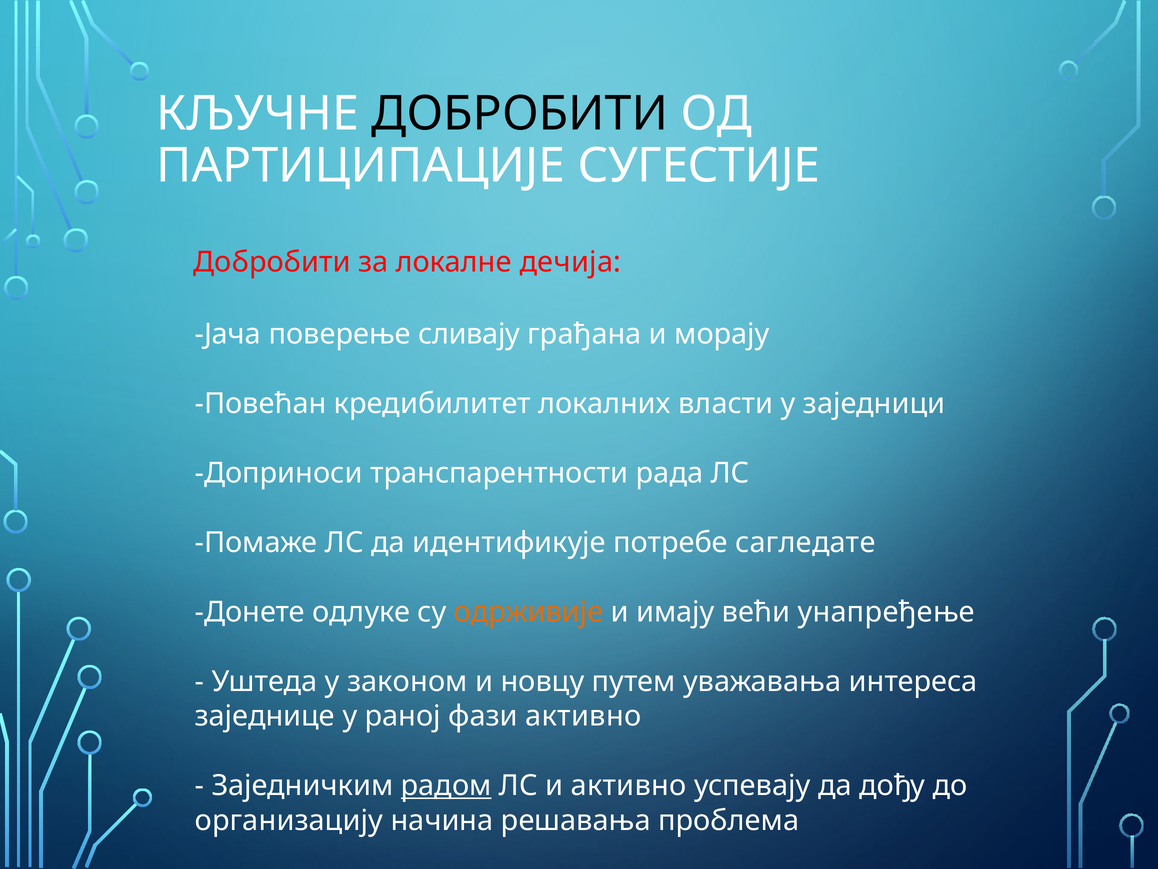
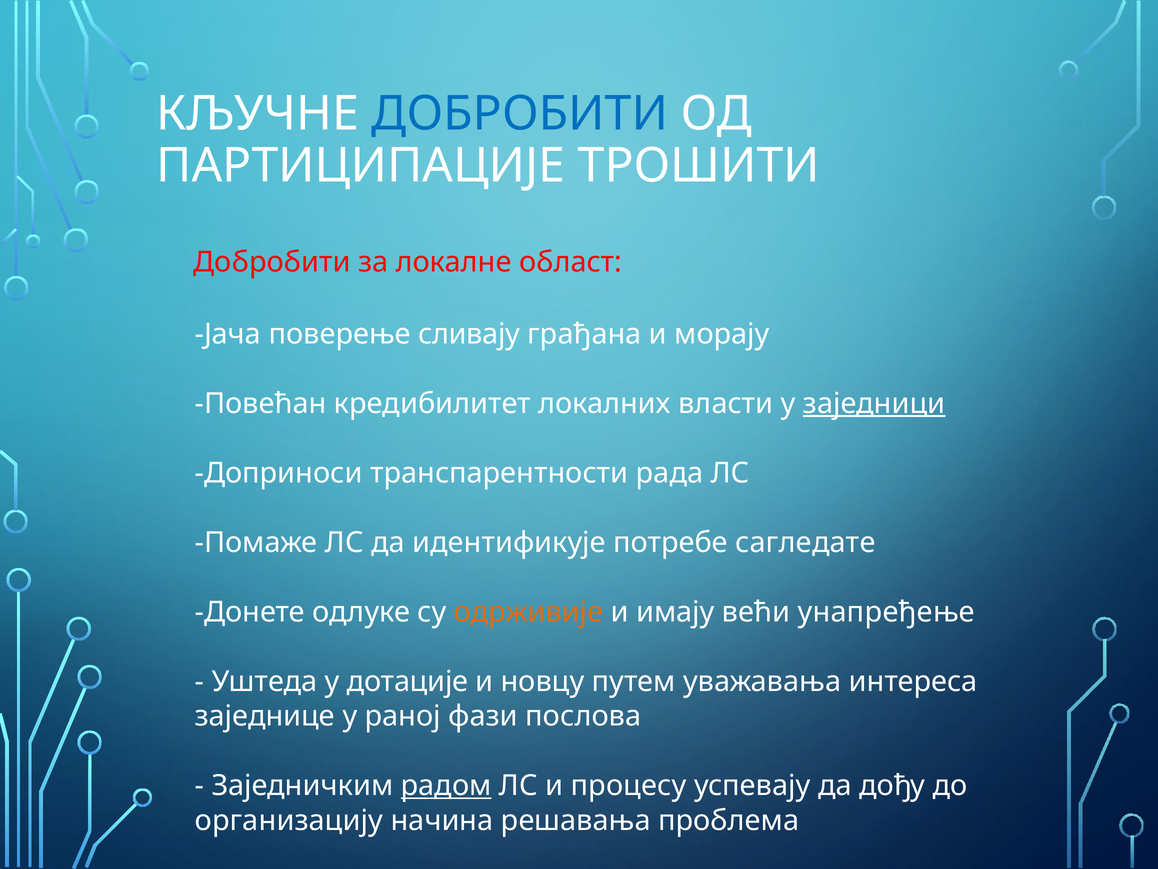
ДОБРОБИТИ at (520, 114) colour: black -> blue
СУГЕСТИЈЕ: СУГЕСТИЈЕ -> ТРОШИТИ
дечија: дечија -> област
заједници underline: none -> present
законом: законом -> дотације
фази активно: активно -> послова
и активно: активно -> процесу
